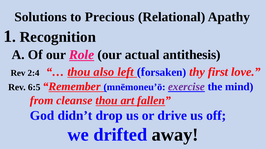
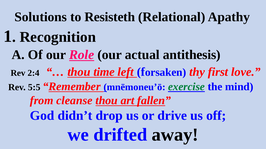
Precious: Precious -> Resisteth
also: also -> time
6:5: 6:5 -> 5:5
exercise colour: purple -> green
